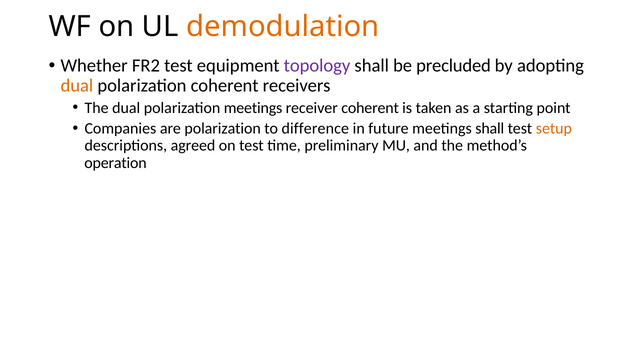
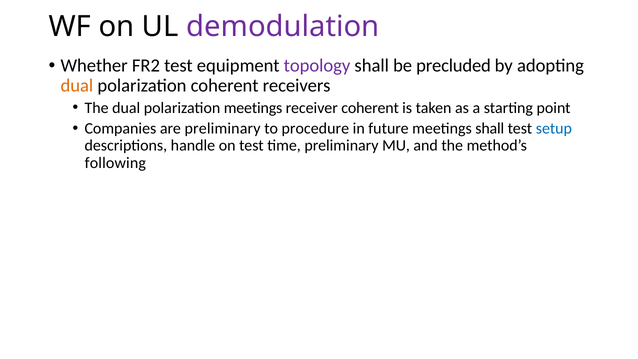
demodulation colour: orange -> purple
are polarization: polarization -> preliminary
difference: difference -> procedure
setup colour: orange -> blue
agreed: agreed -> handle
operation: operation -> following
